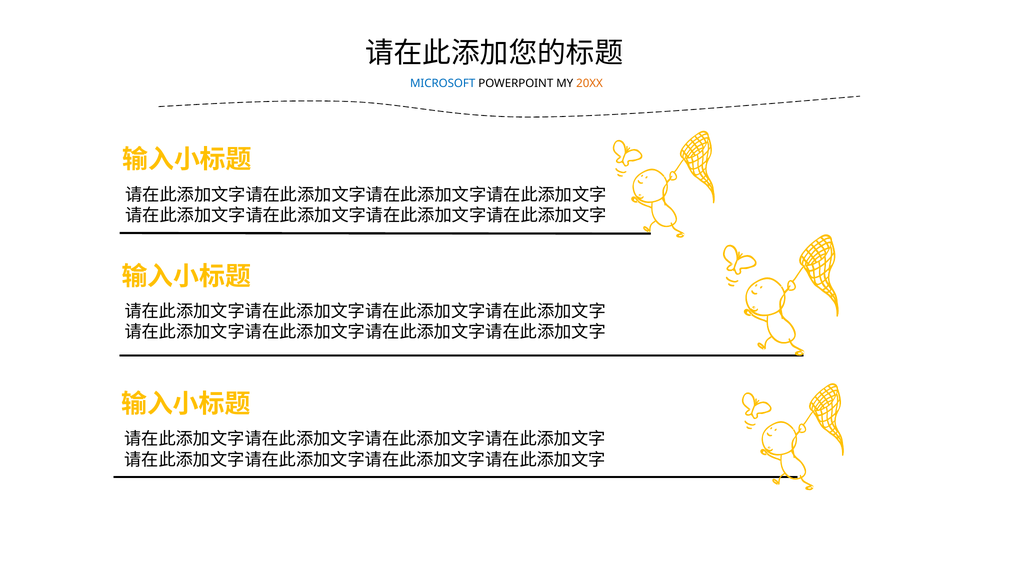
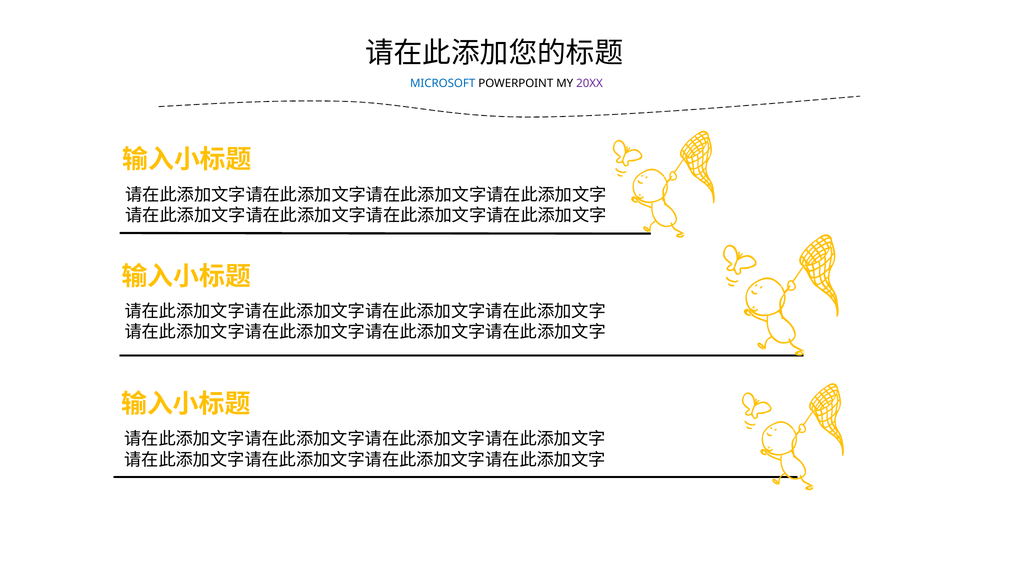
20XX colour: orange -> purple
